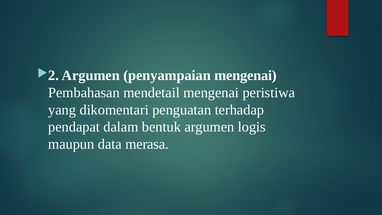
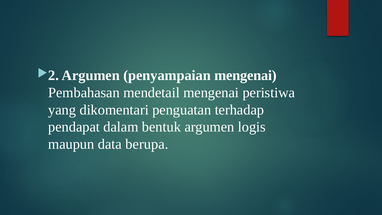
merasa: merasa -> berupa
